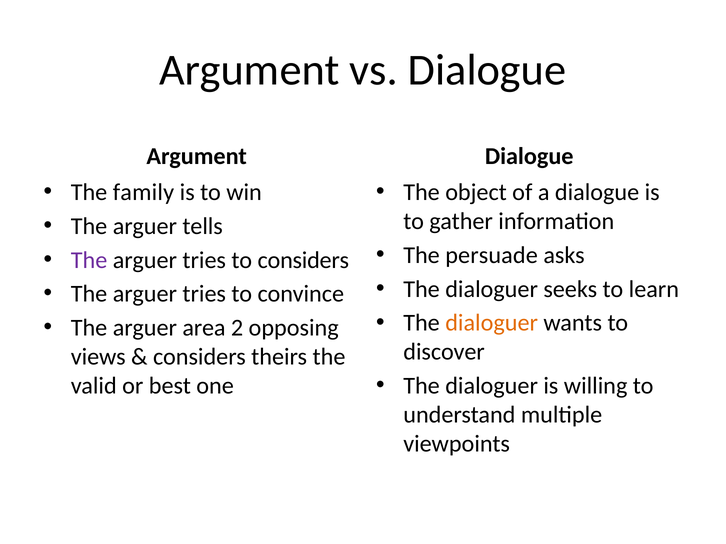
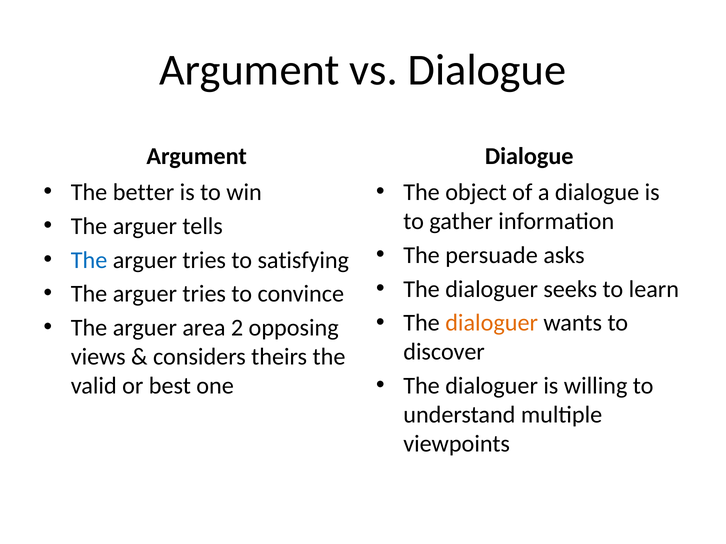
family: family -> better
The at (89, 260) colour: purple -> blue
to considers: considers -> satisfying
